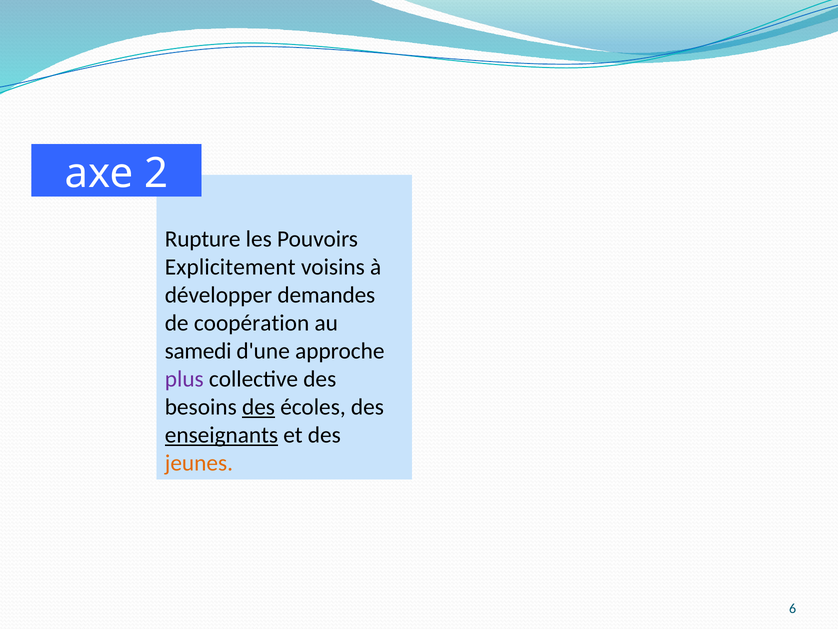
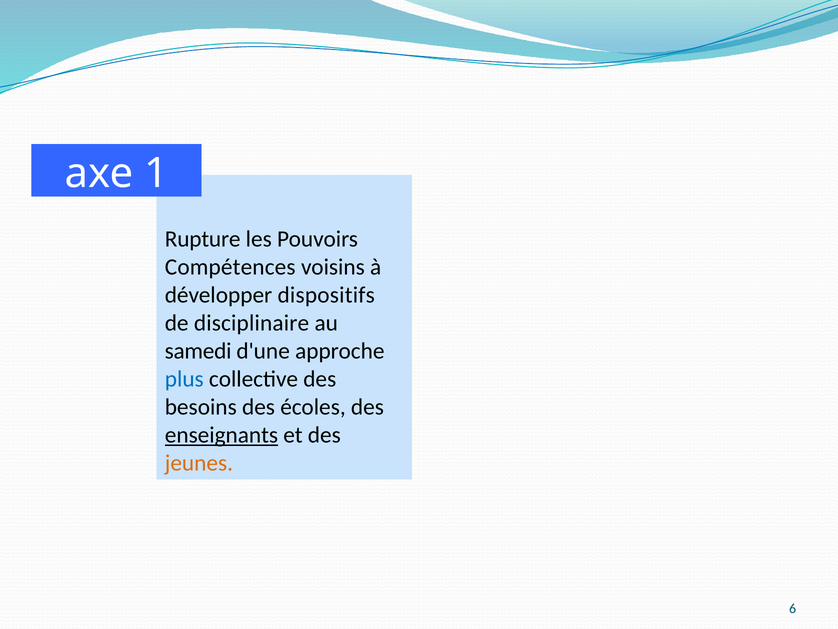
2: 2 -> 1
Explicitement: Explicitement -> Compétences
demandes: demandes -> dispositifs
coopération: coopération -> disciplinaire
plus colour: purple -> blue
des at (259, 407) underline: present -> none
